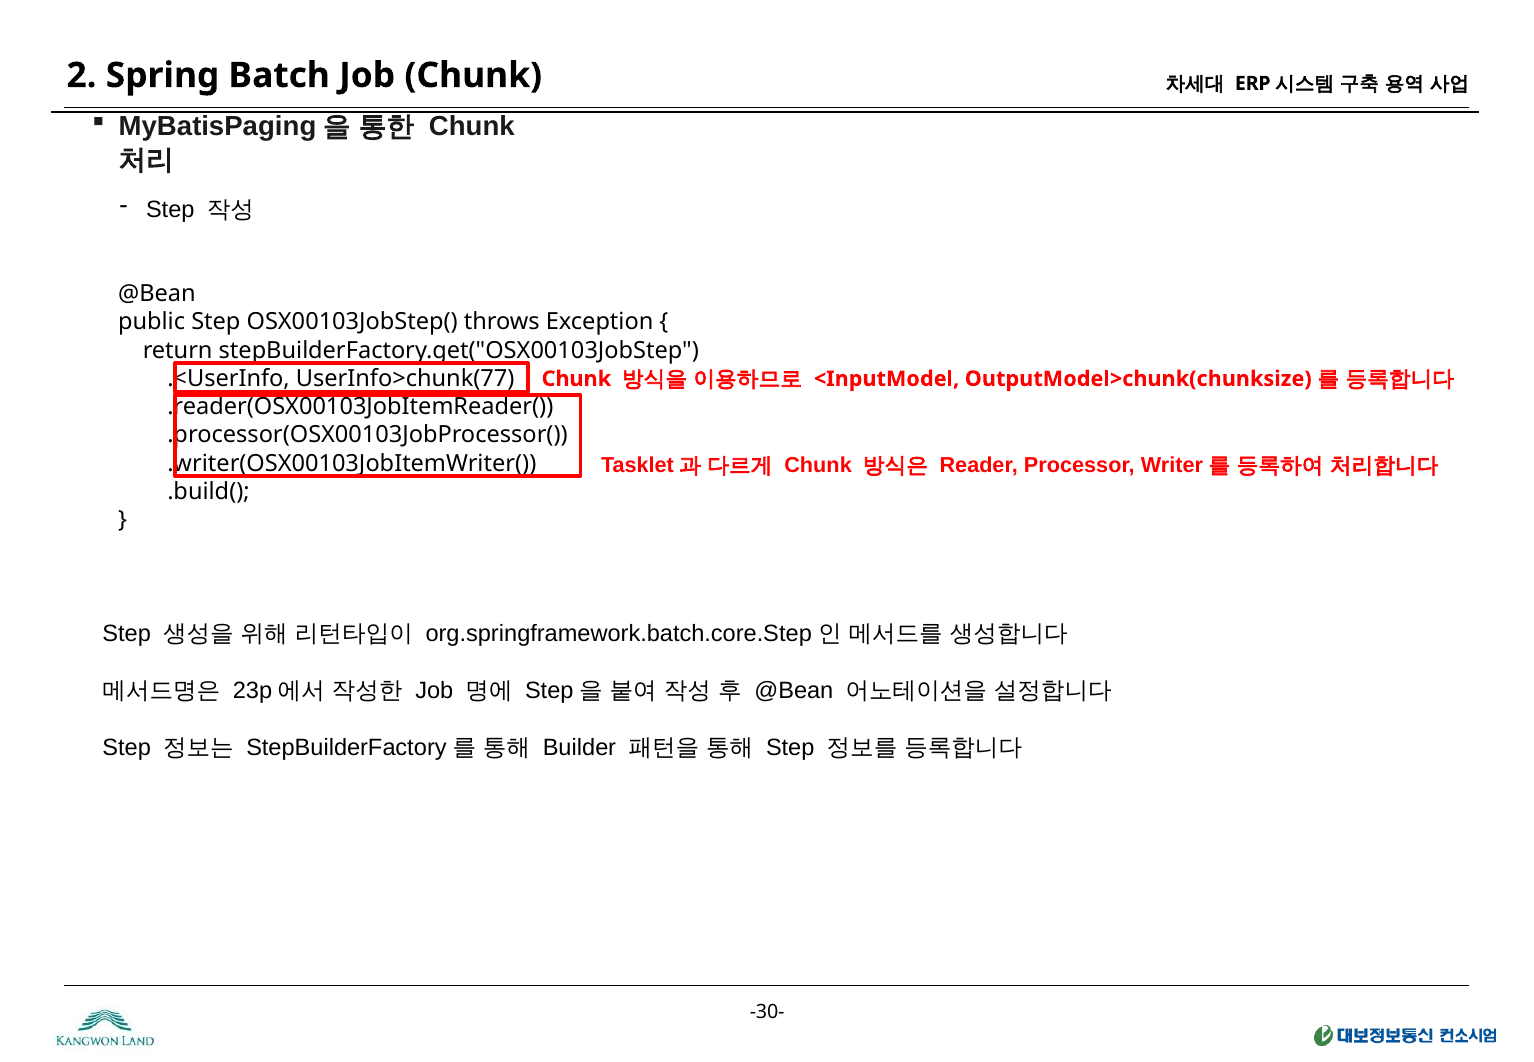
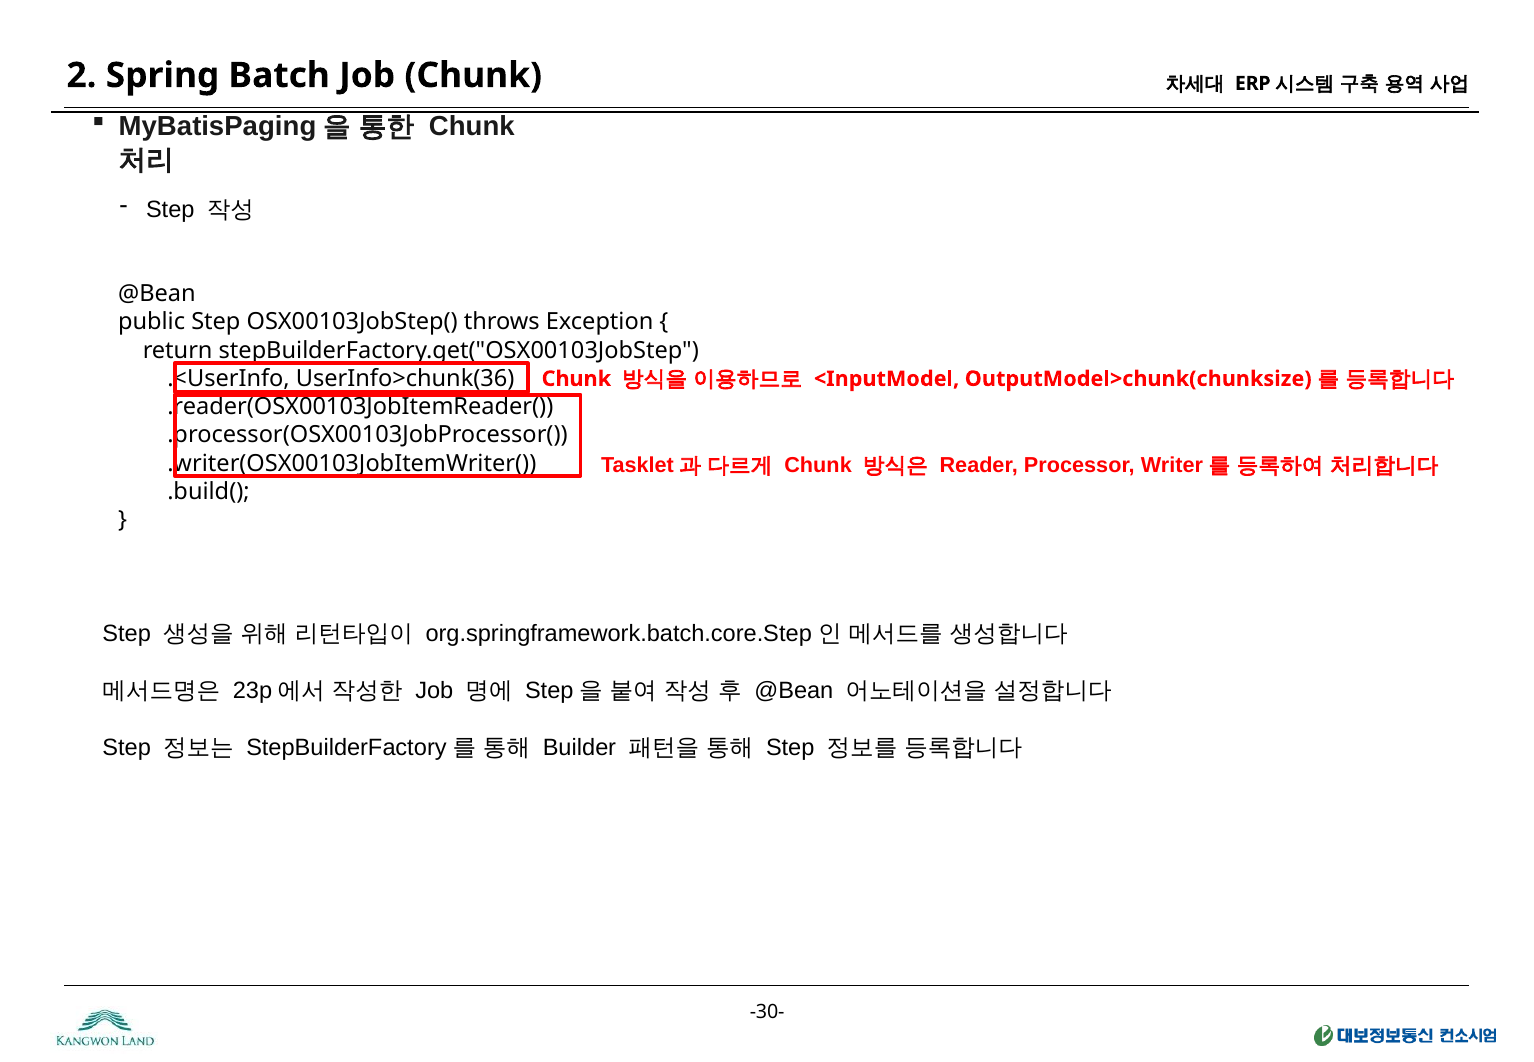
UserInfo>chunk(77: UserInfo>chunk(77 -> UserInfo>chunk(36
